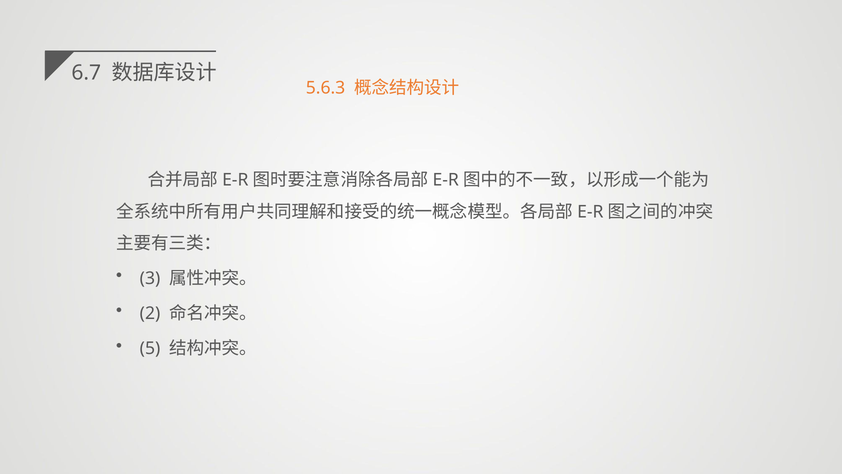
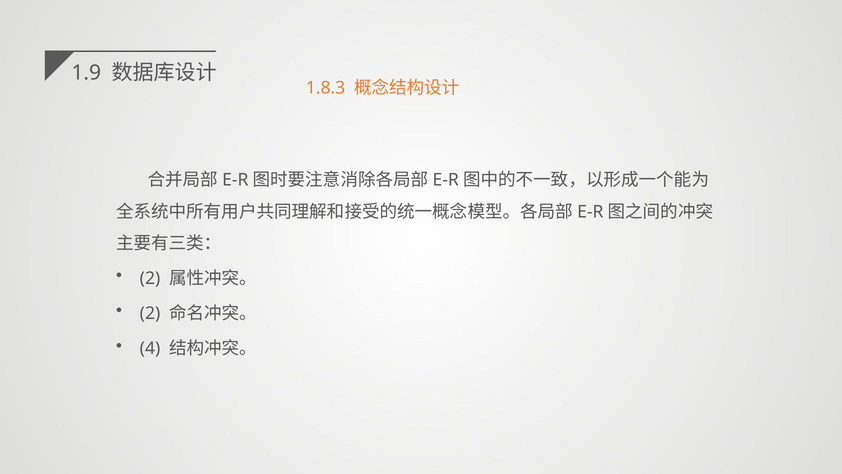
6.7: 6.7 -> 1.9
5.6.3: 5.6.3 -> 1.8.3
3 at (150, 278): 3 -> 2
5: 5 -> 4
